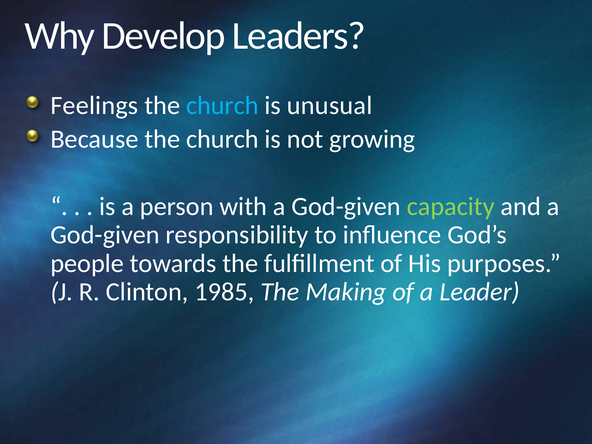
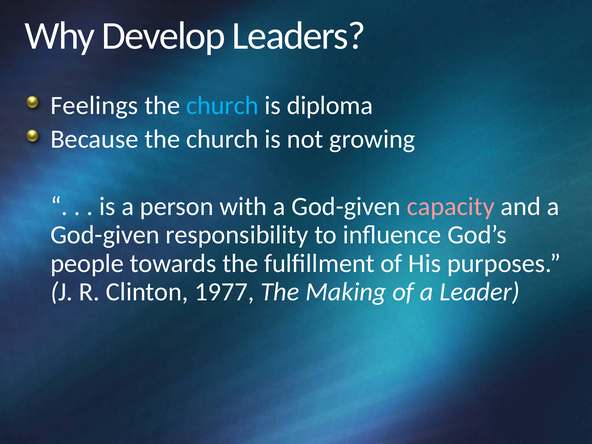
unusual: unusual -> diploma
capacity colour: light green -> pink
1985: 1985 -> 1977
